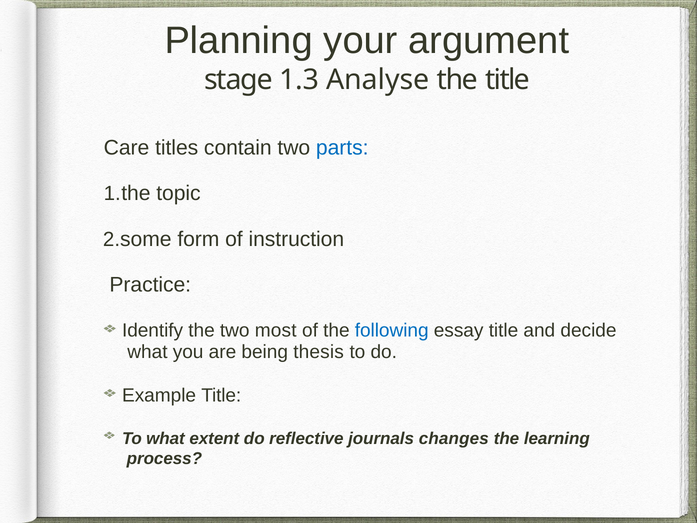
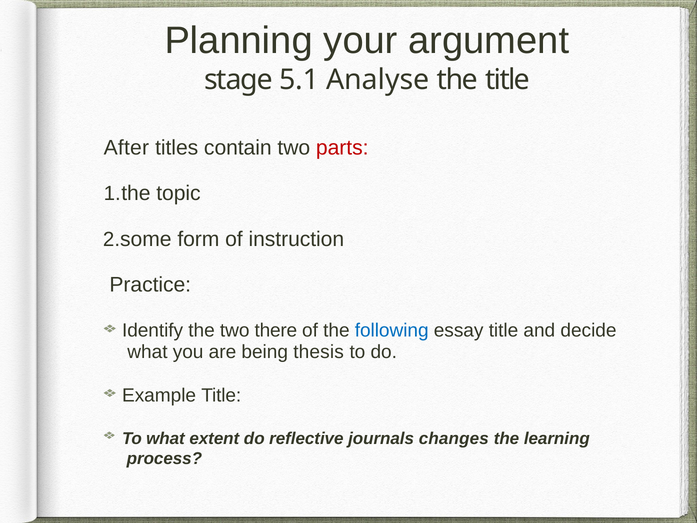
1.3: 1.3 -> 5.1
Care: Care -> After
parts colour: blue -> red
most: most -> there
